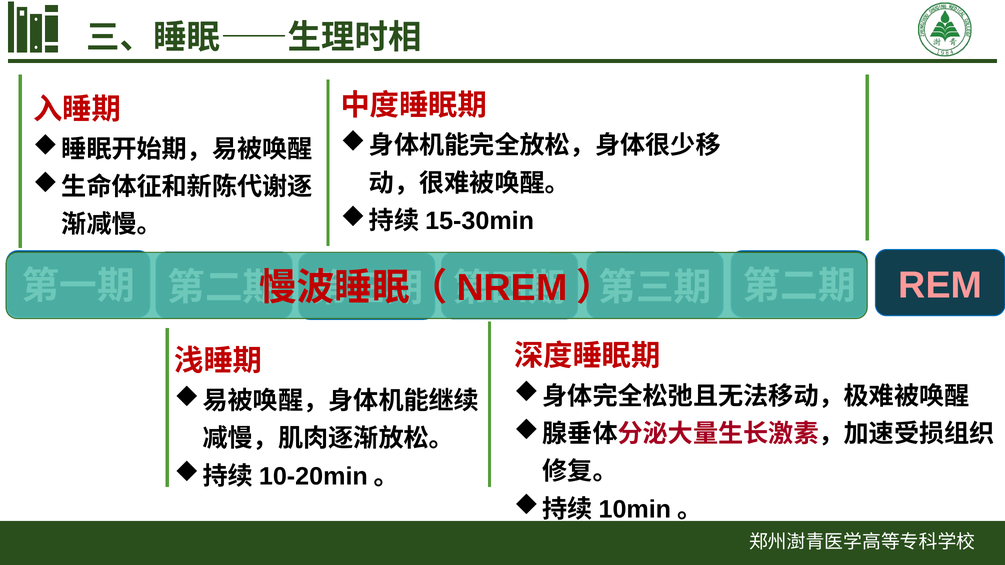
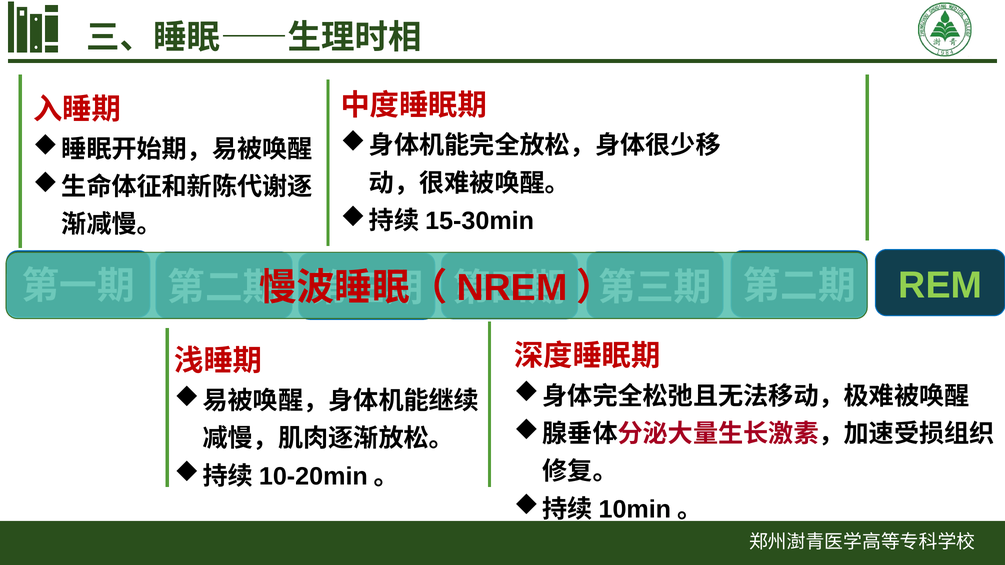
REM colour: pink -> light green
